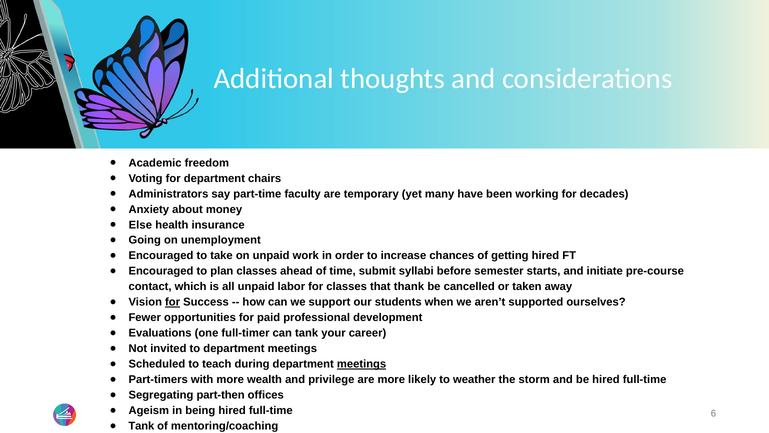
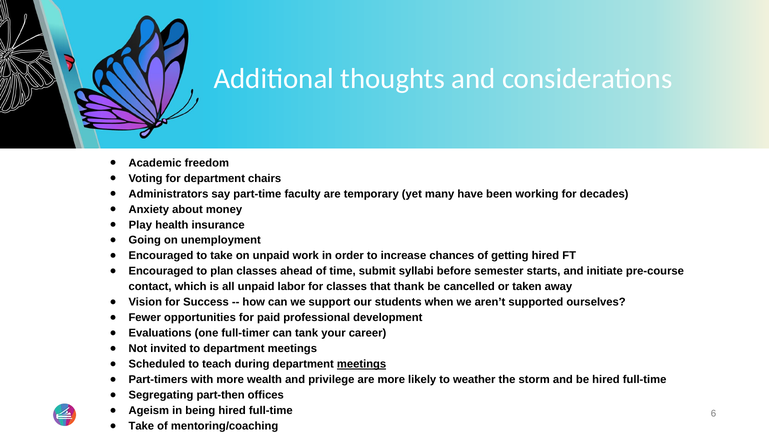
Else: Else -> Play
for at (173, 302) underline: present -> none
Tank at (141, 426): Tank -> Take
